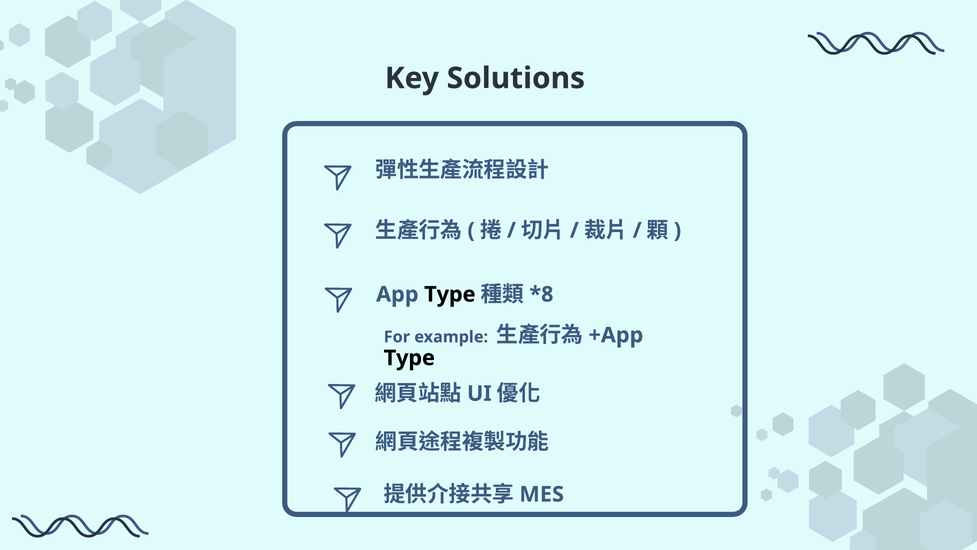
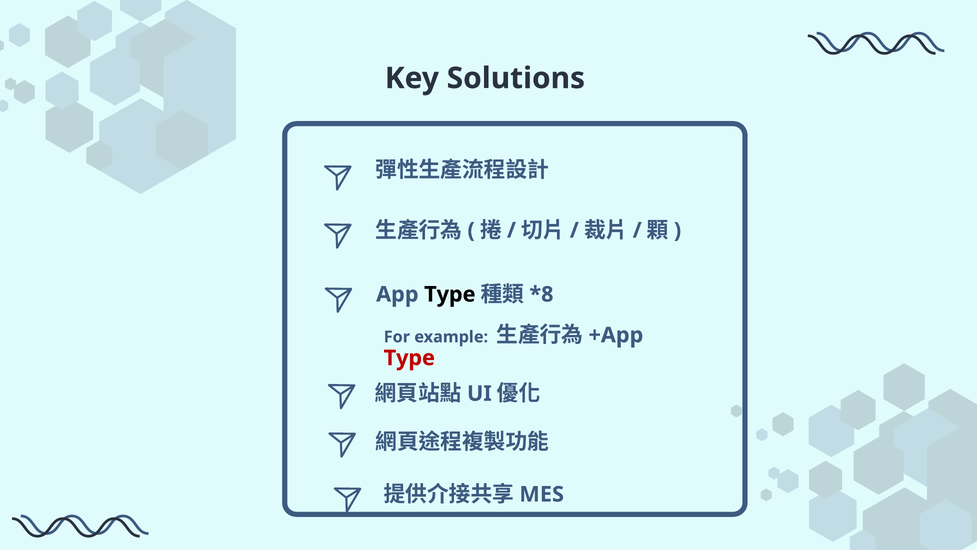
Type at (409, 358) colour: black -> red
